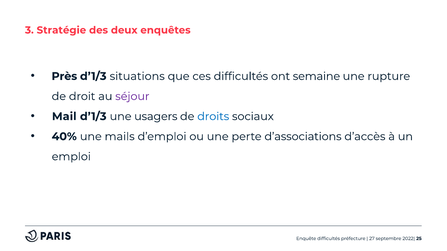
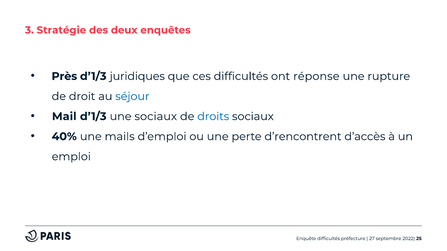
situations: situations -> juridiques
semaine: semaine -> réponse
séjour colour: purple -> blue
une usagers: usagers -> sociaux
d’associations: d’associations -> d’rencontrent
